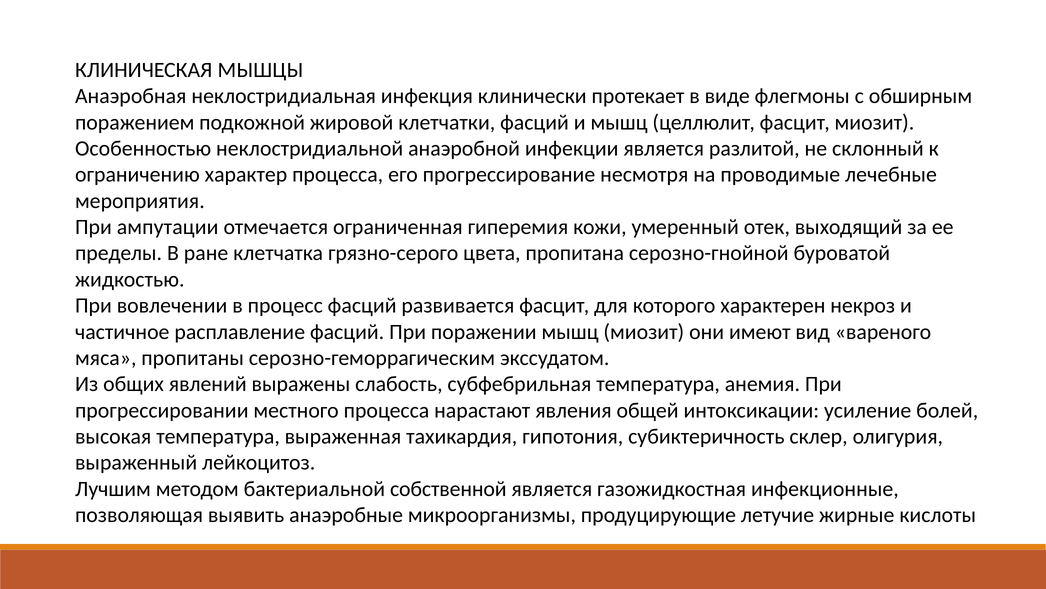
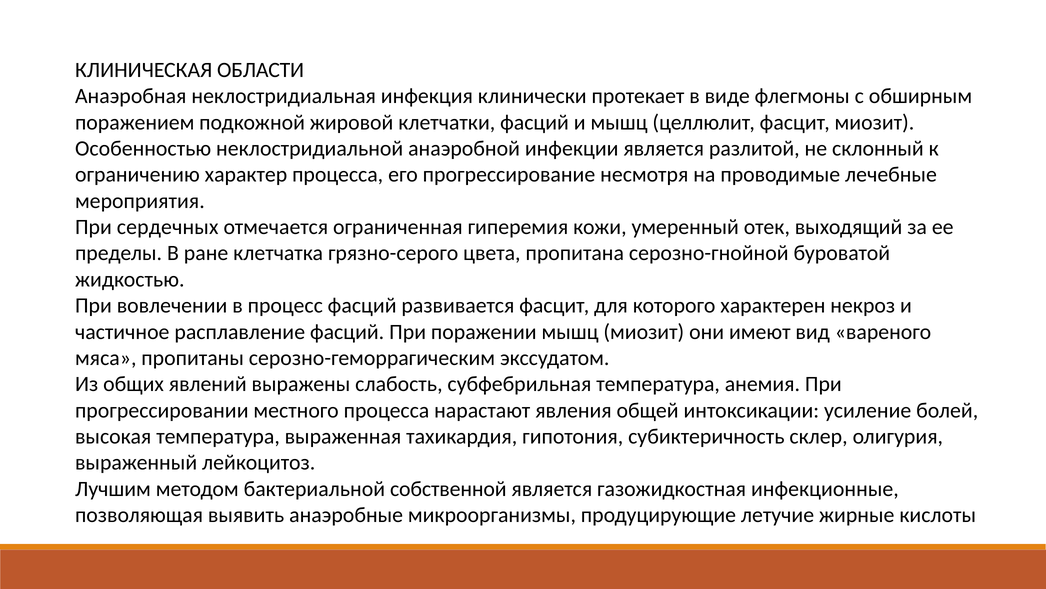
МЫШЦЫ: МЫШЦЫ -> ОБЛАСТИ
ампутации: ампутации -> сердечных
